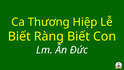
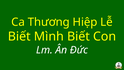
Ràng: Ràng -> Mình
